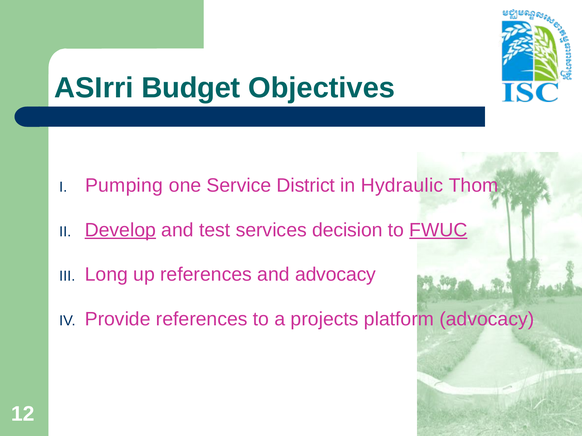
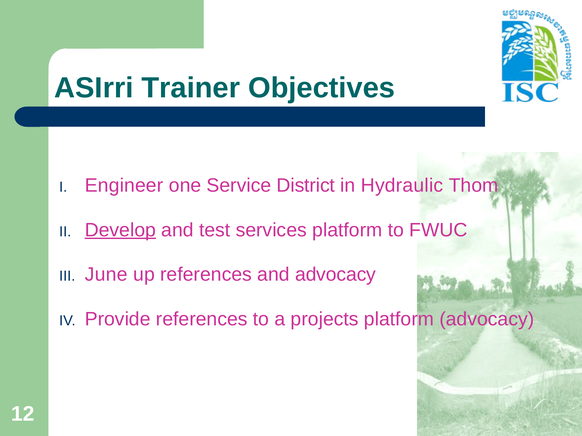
Budget: Budget -> Trainer
Pumping: Pumping -> Engineer
services decision: decision -> platform
FWUC underline: present -> none
Long: Long -> June
